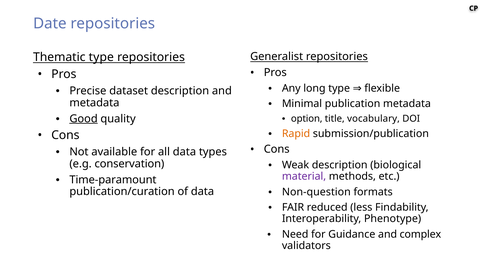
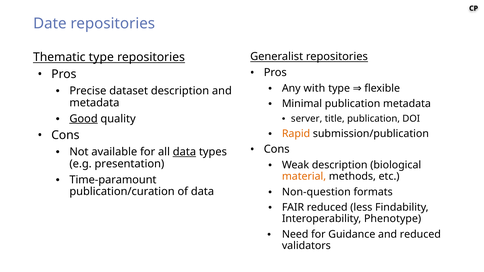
long: long -> with
option: option -> server
title vocabulary: vocabulary -> publication
data at (184, 152) underline: none -> present
conservation: conservation -> presentation
material colour: purple -> orange
and complex: complex -> reduced
